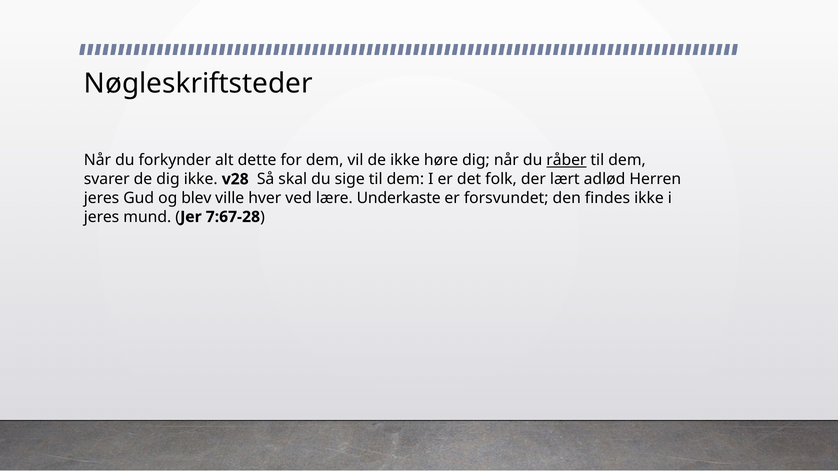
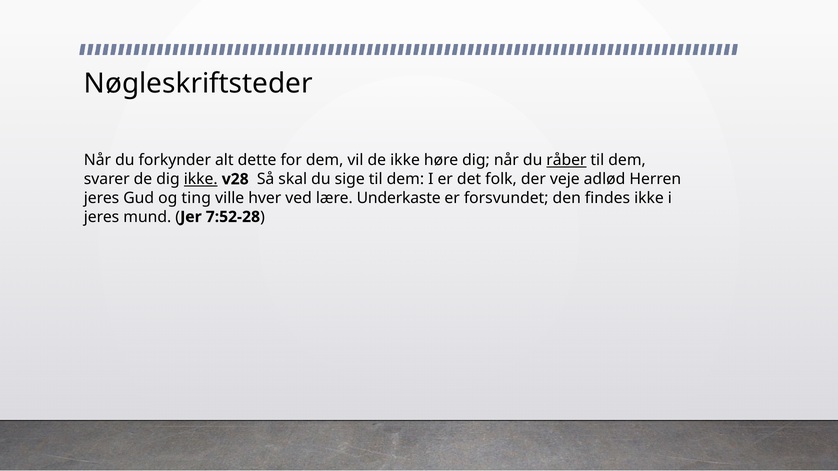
ikke at (201, 179) underline: none -> present
lært: lært -> veje
blev: blev -> ting
7:67-28: 7:67-28 -> 7:52-28
